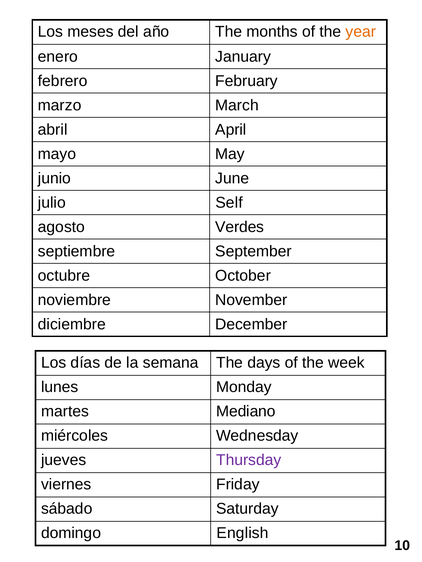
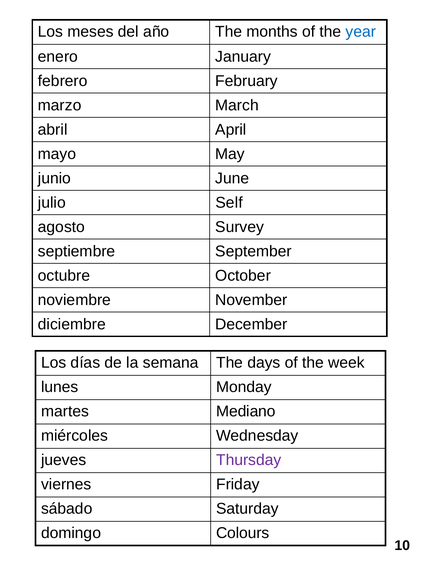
year colour: orange -> blue
Verdes: Verdes -> Survey
English: English -> Colours
